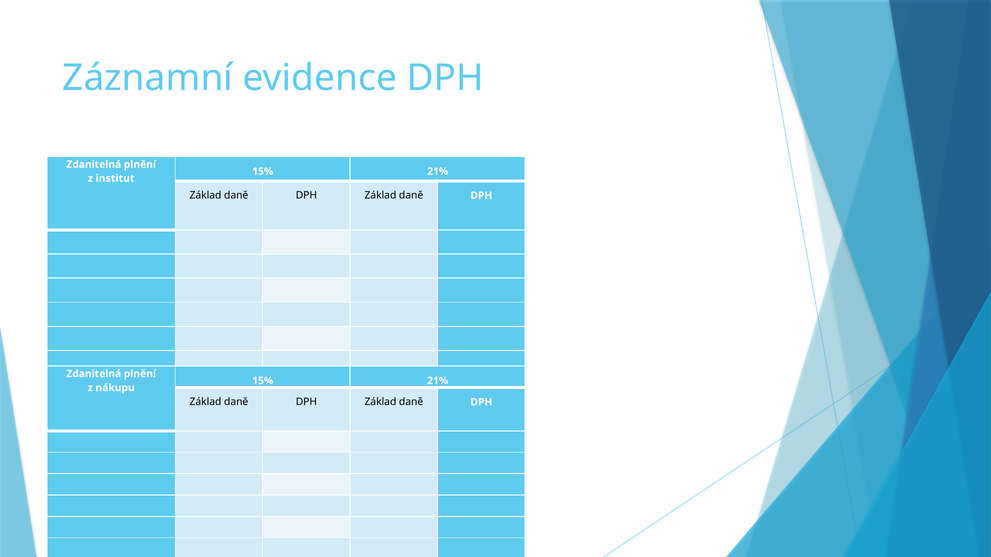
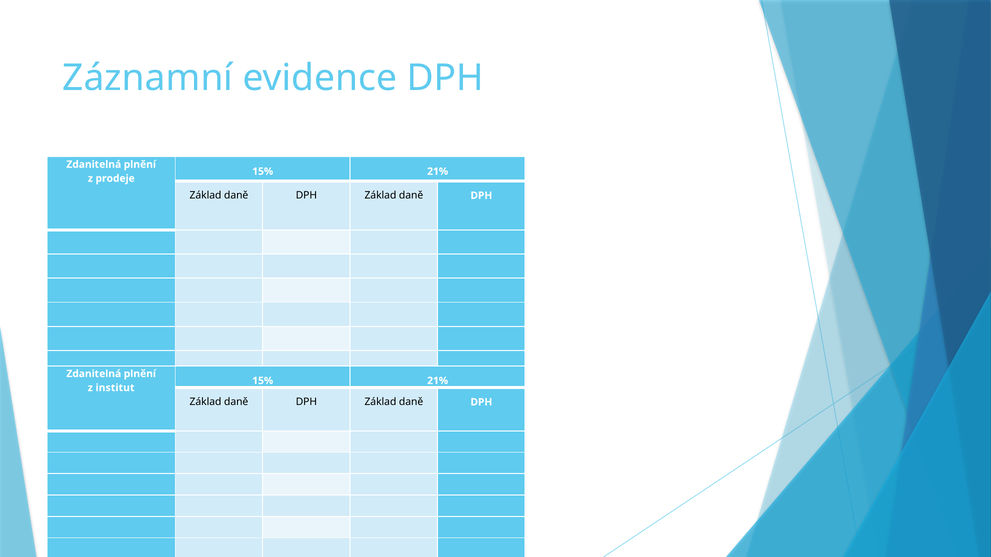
institut: institut -> prodeje
nákupu: nákupu -> institut
